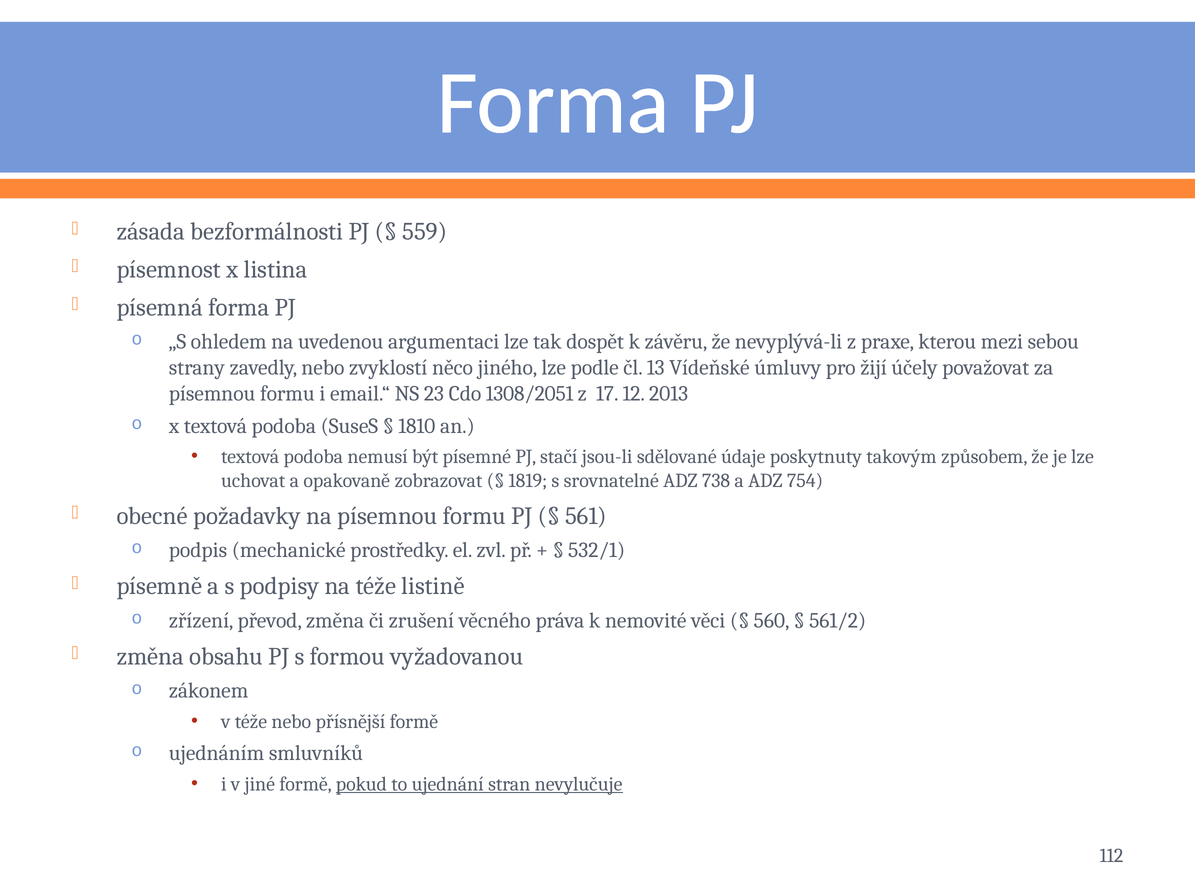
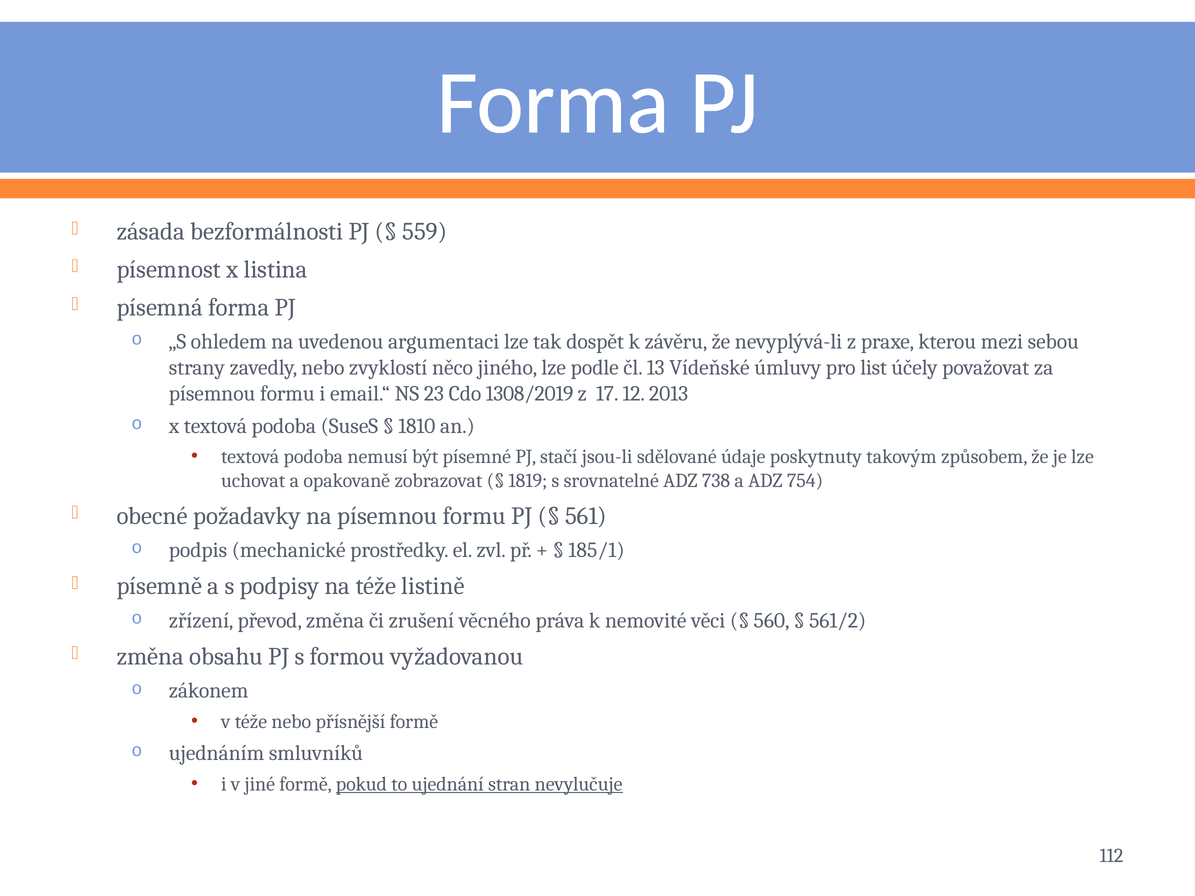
žijí: žijí -> list
1308/2051: 1308/2051 -> 1308/2019
532/1: 532/1 -> 185/1
